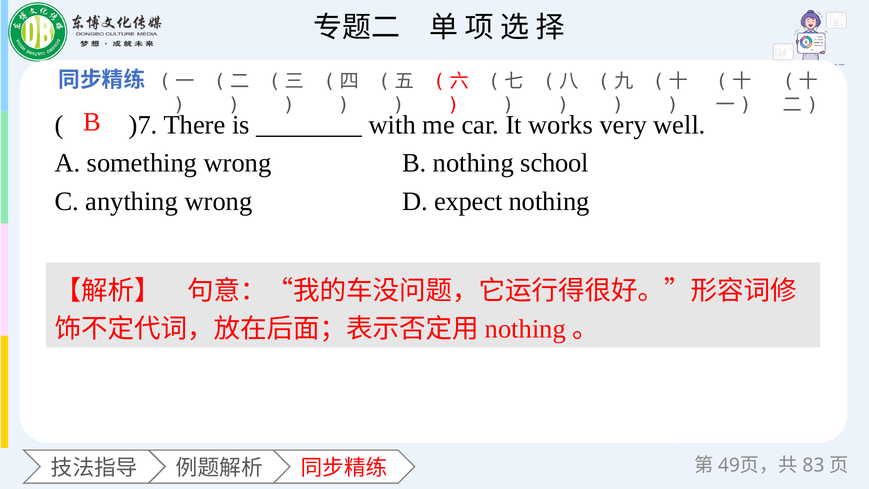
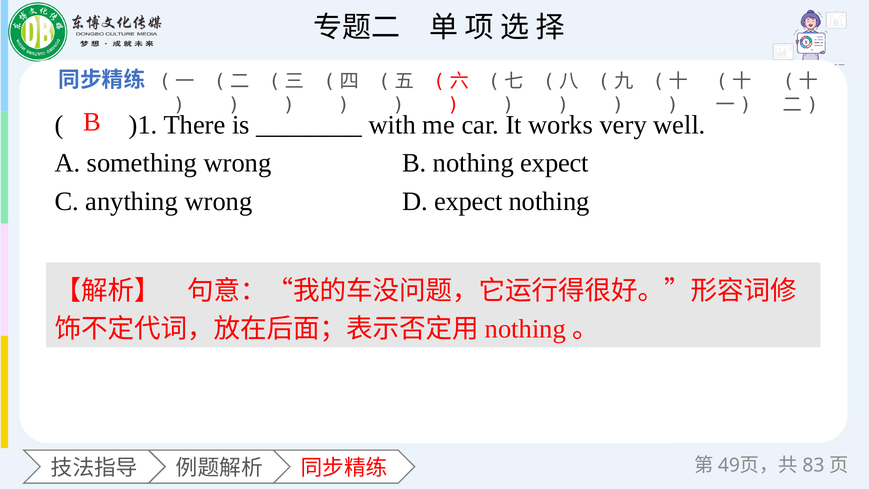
)7: )7 -> )1
nothing school: school -> expect
